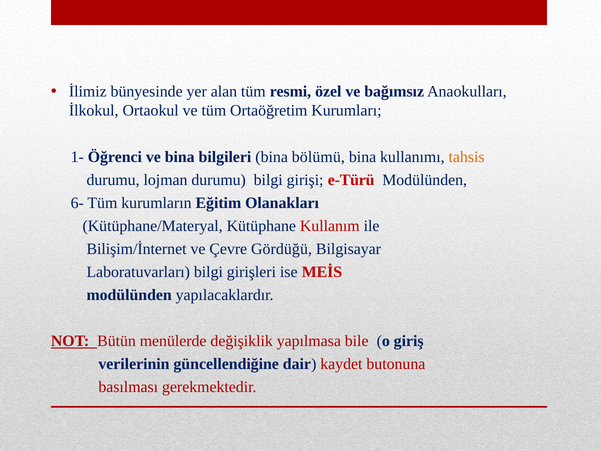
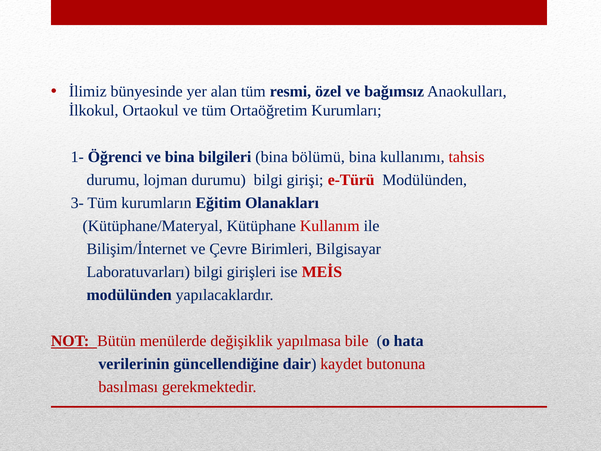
tahsis colour: orange -> red
6-: 6- -> 3-
Gördüğü: Gördüğü -> Birimleri
giriş: giriş -> hata
